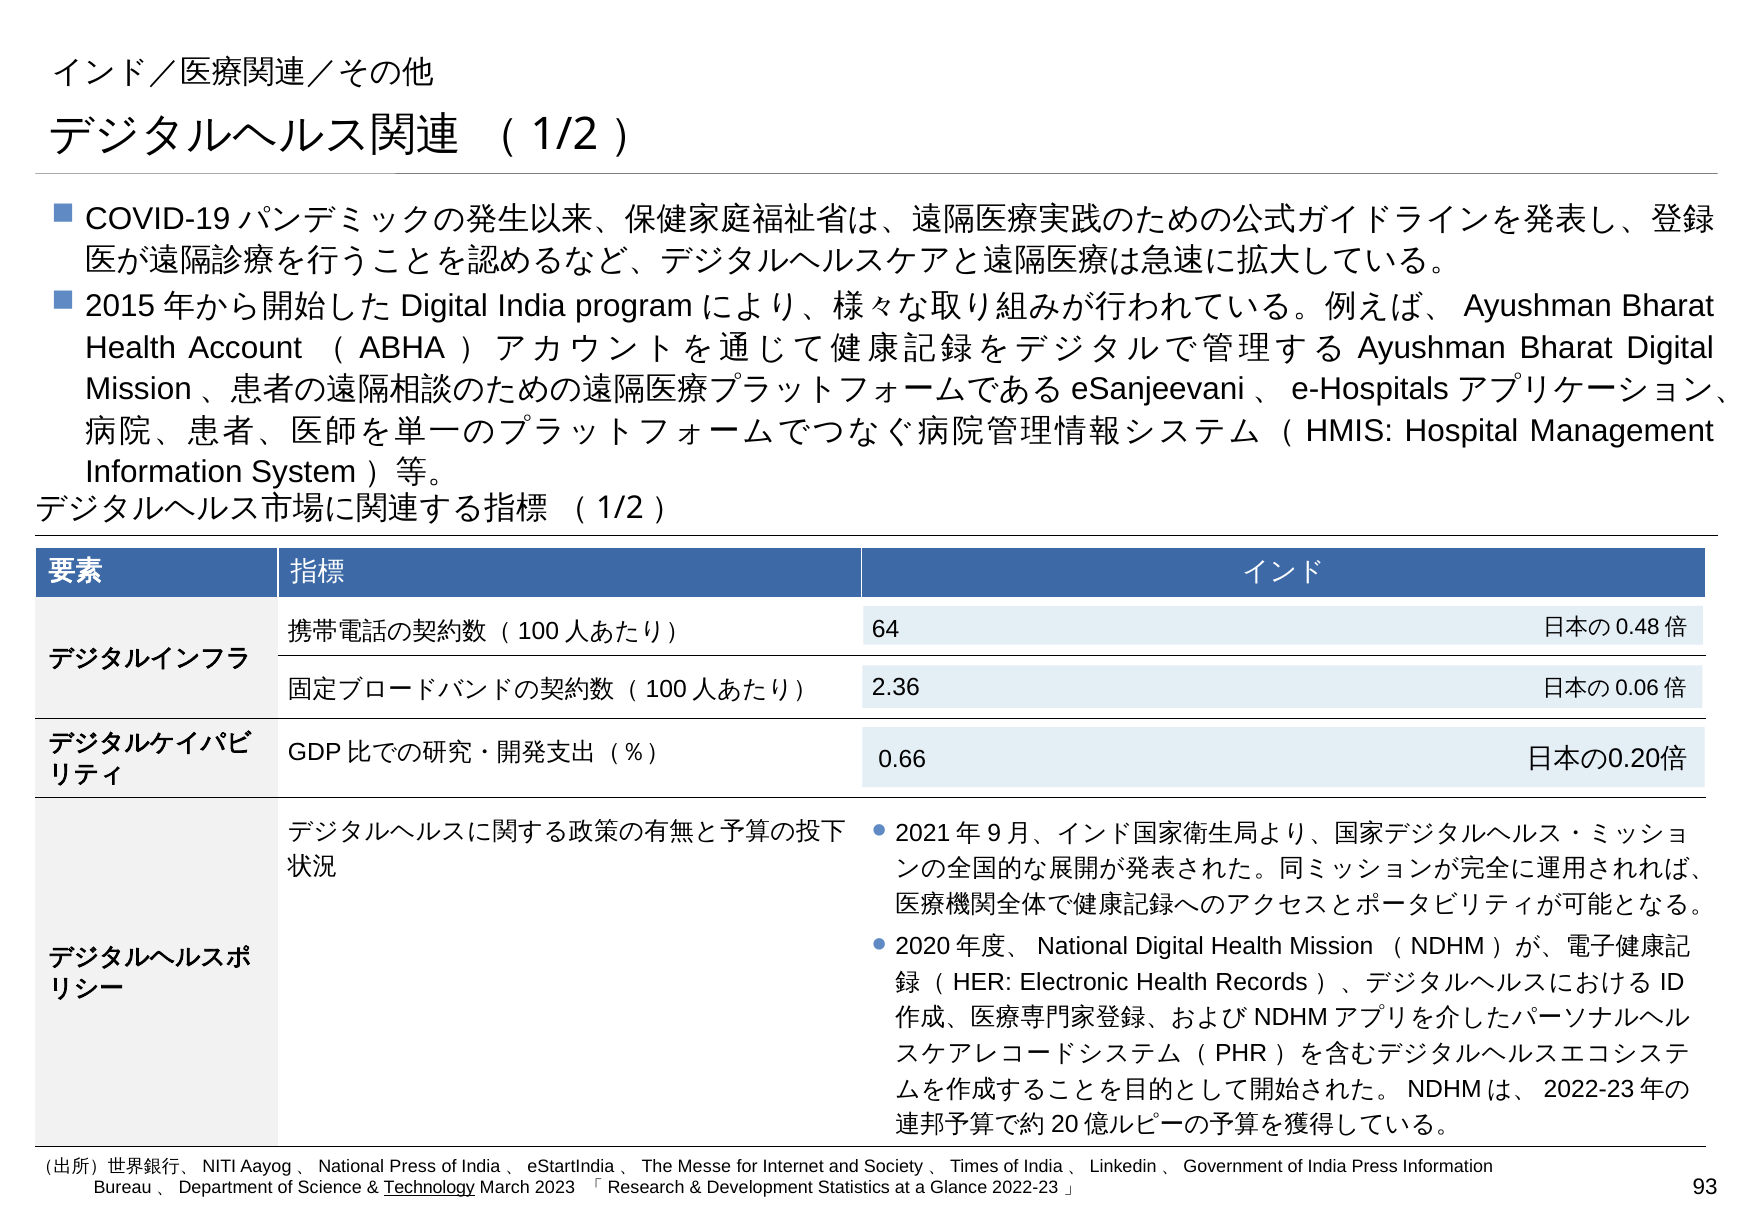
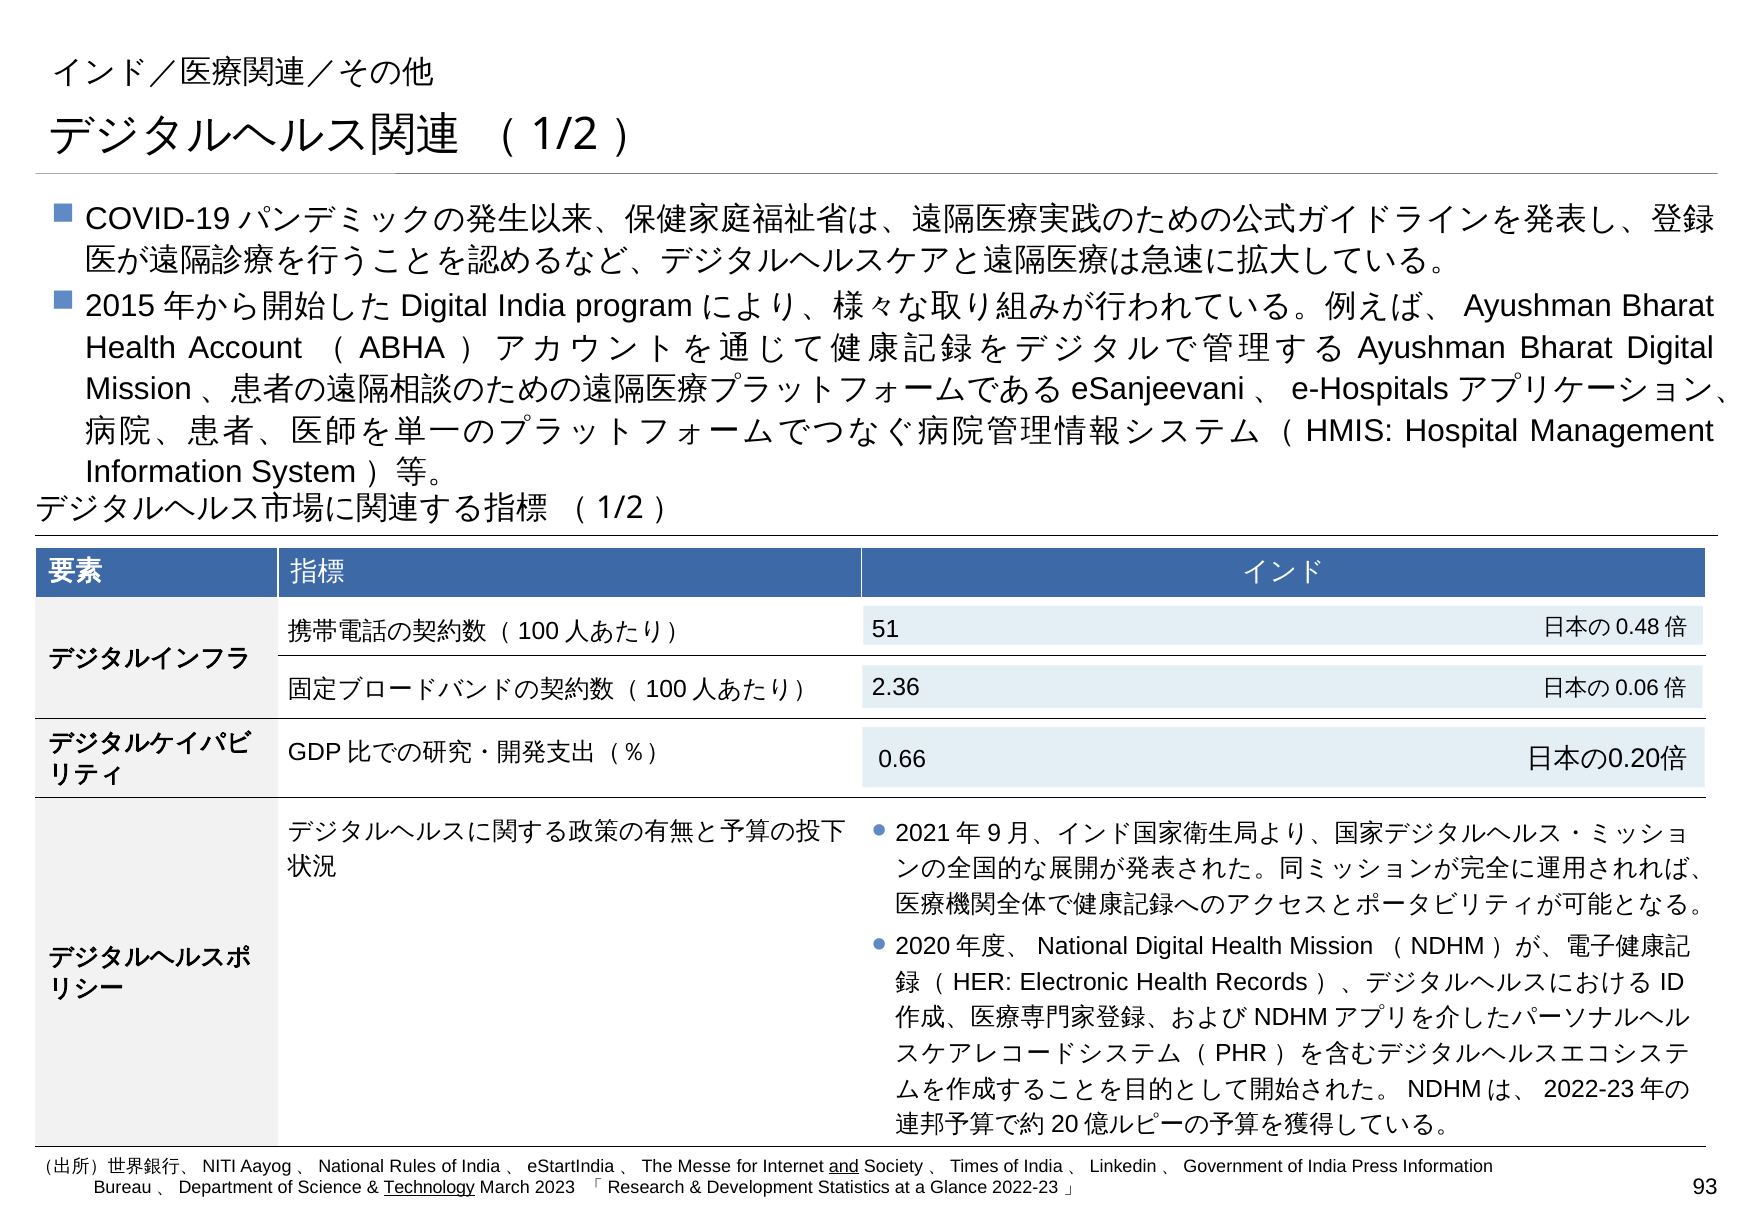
64: 64 -> 51
Aayog、National Press: Press -> Rules
and underline: none -> present
